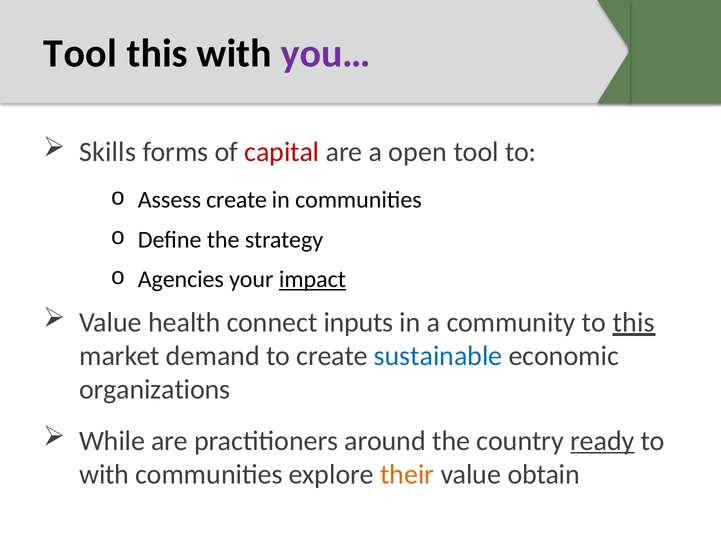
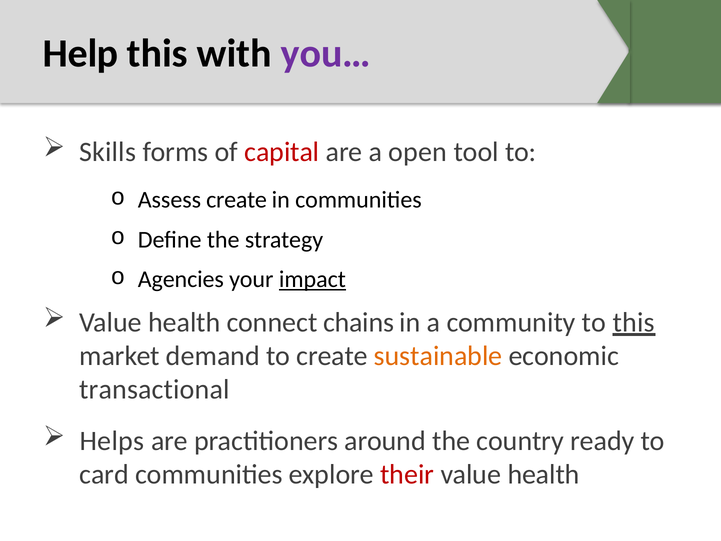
Tool at (80, 54): Tool -> Help
inputs: inputs -> chains
sustainable colour: blue -> orange
organizations: organizations -> transactional
While: While -> Helps
ready underline: present -> none
with at (104, 474): with -> card
their colour: orange -> red
obtain at (544, 474): obtain -> health
